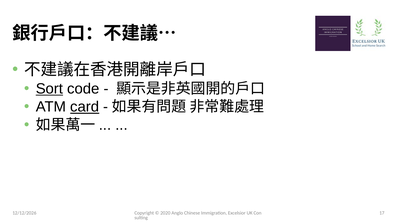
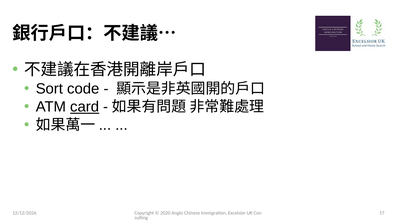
Sort underline: present -> none
